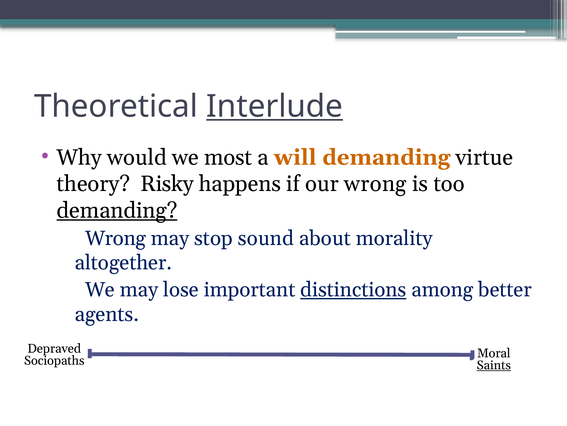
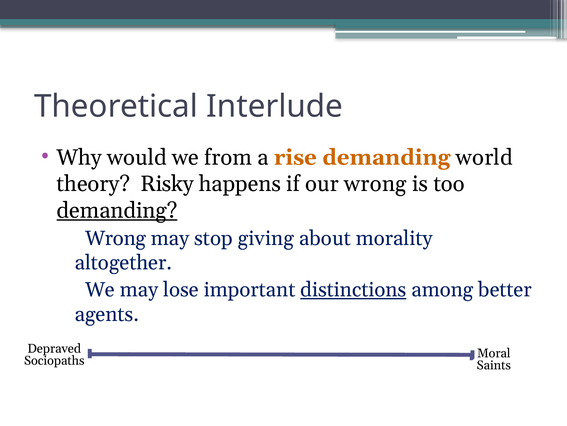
Interlude underline: present -> none
most: most -> from
will: will -> rise
virtue: virtue -> world
sound: sound -> giving
Saints underline: present -> none
